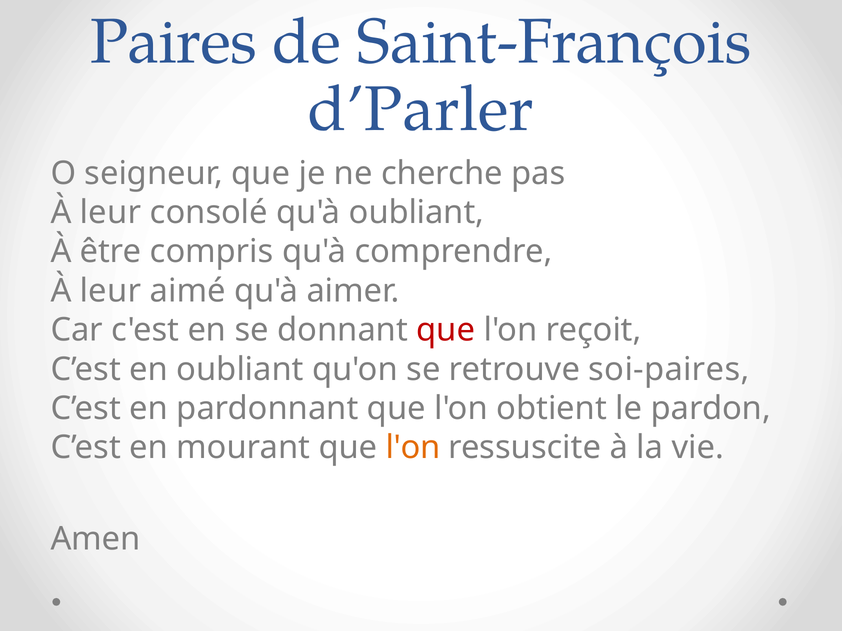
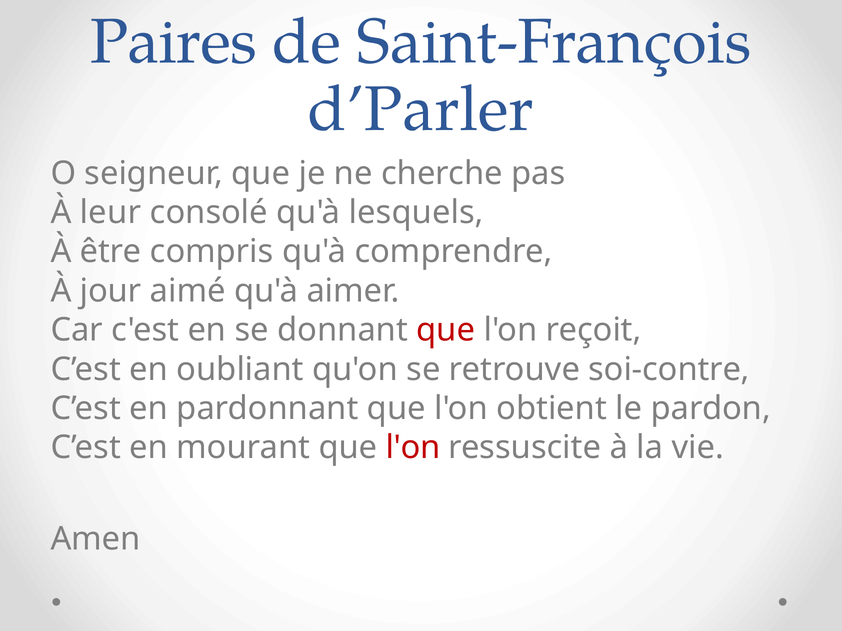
qu'à oubliant: oubliant -> lesquels
leur at (110, 291): leur -> jour
soi-paires: soi-paires -> soi-contre
l'on at (413, 448) colour: orange -> red
